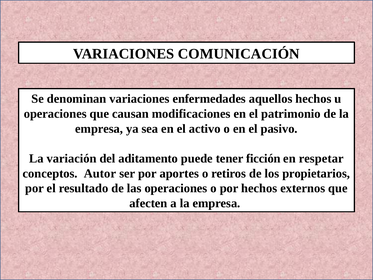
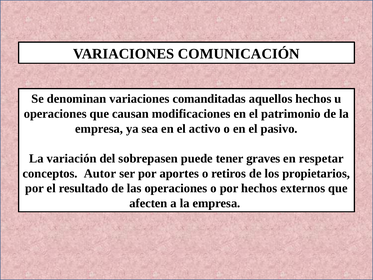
enfermedades: enfermedades -> comanditadas
aditamento: aditamento -> sobrepasen
ficción: ficción -> graves
